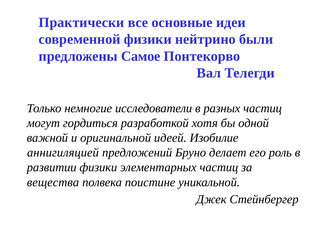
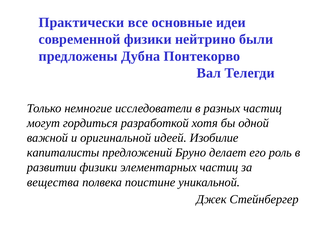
Самое: Самое -> Дубна
аннигиляцией: аннигиляцией -> капиталисты
